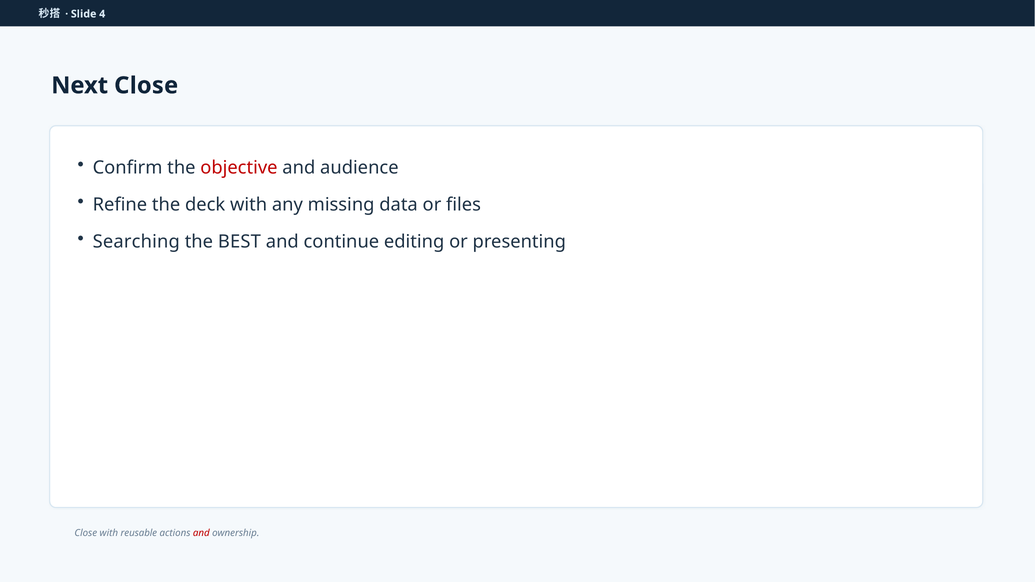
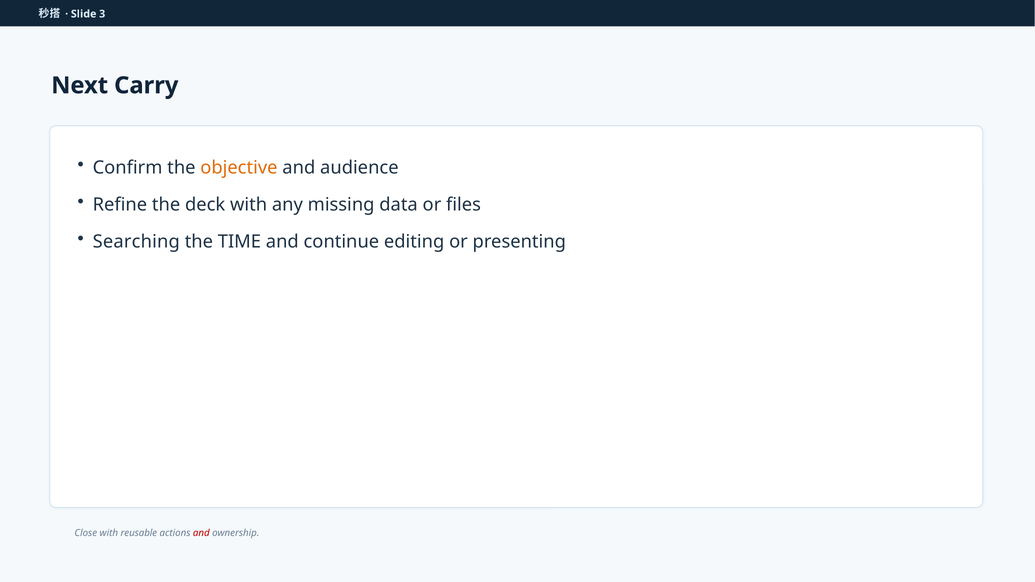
4: 4 -> 3
Next Close: Close -> Carry
objective colour: red -> orange
BEST: BEST -> TIME
